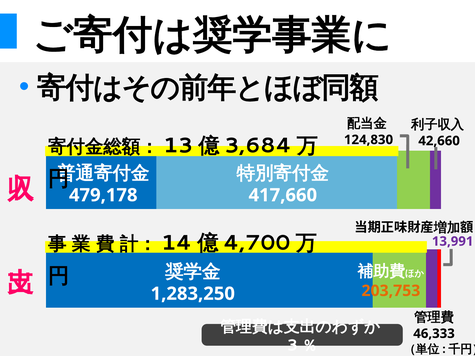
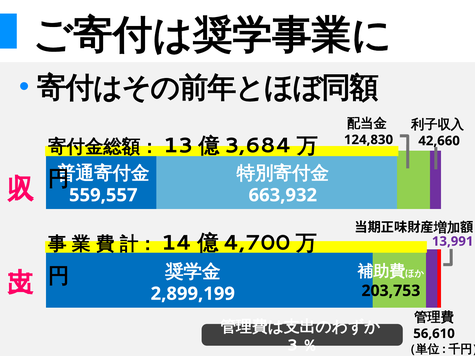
479,178: 479,178 -> 559,557
417,660: 417,660 -> 663,932
203,753 colour: orange -> black
1,283,250: 1,283,250 -> 2,899,199
46,333: 46,333 -> 56,610
